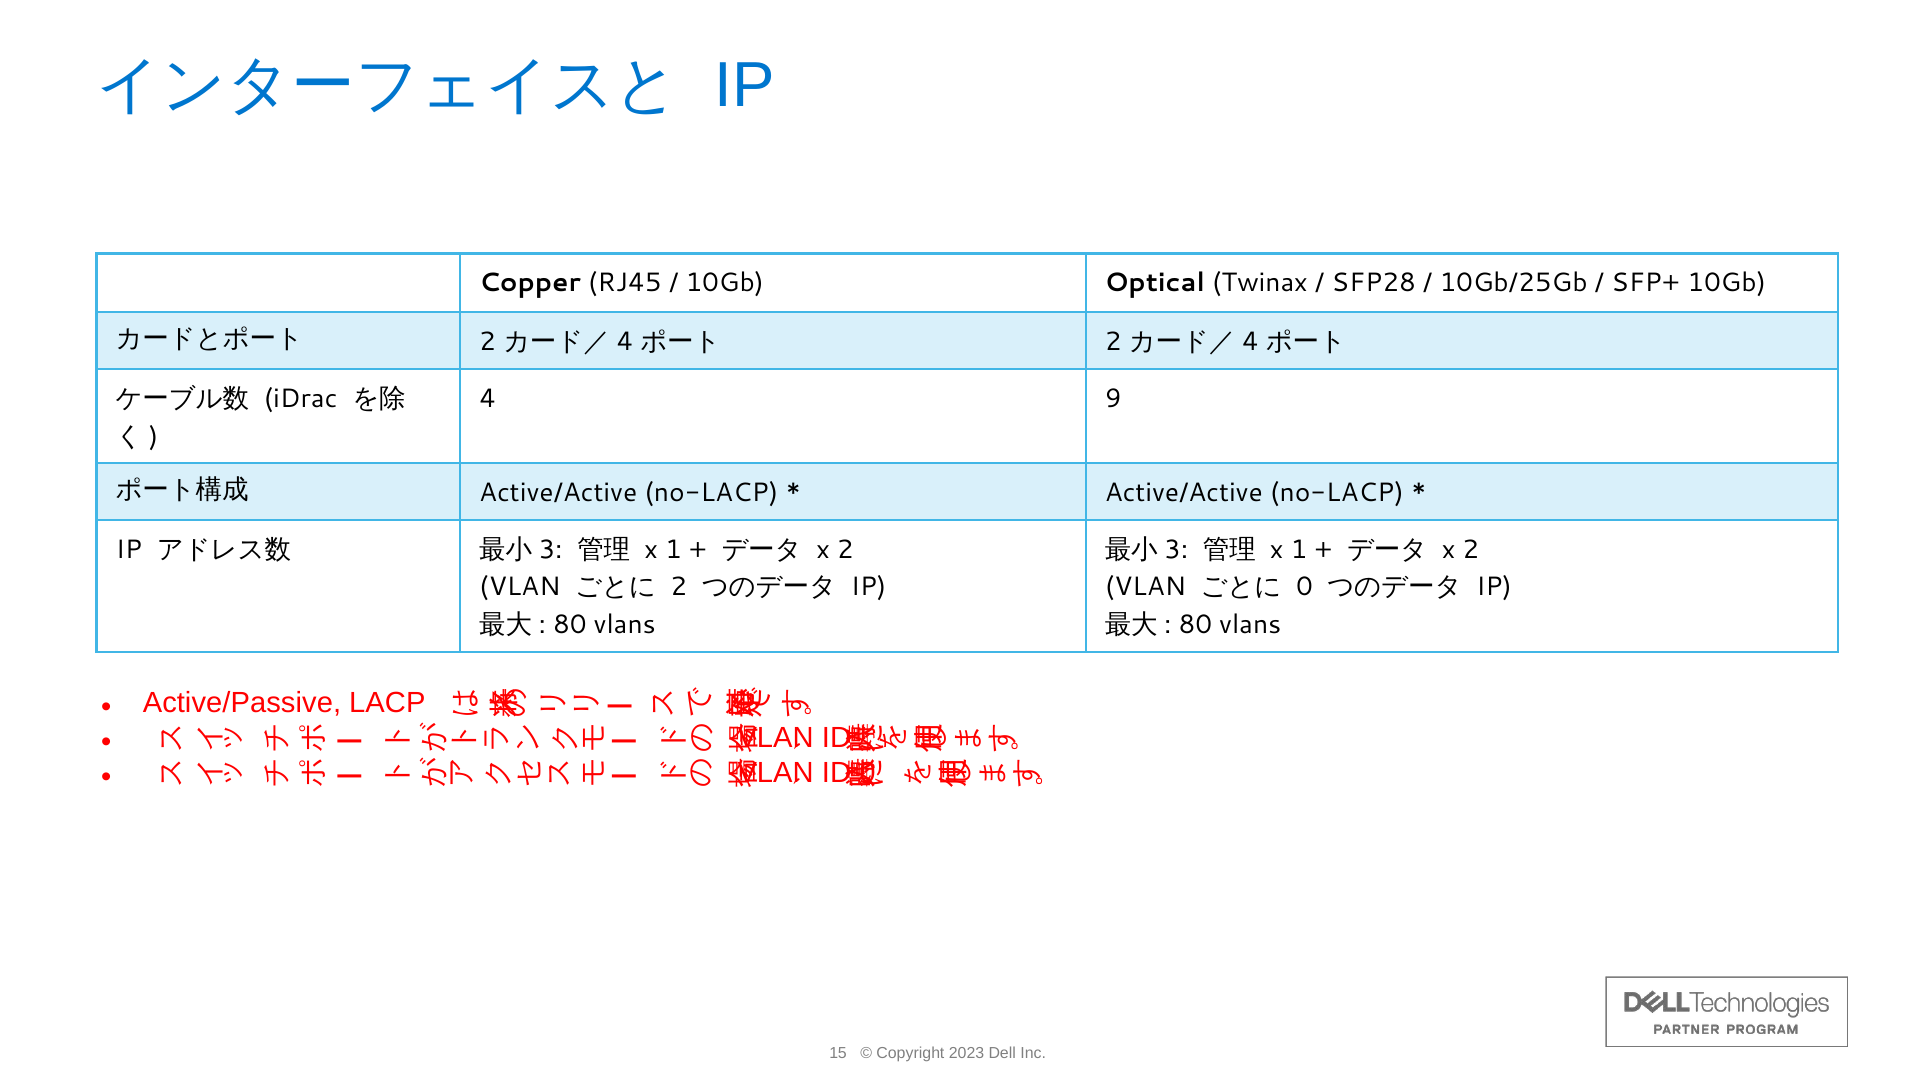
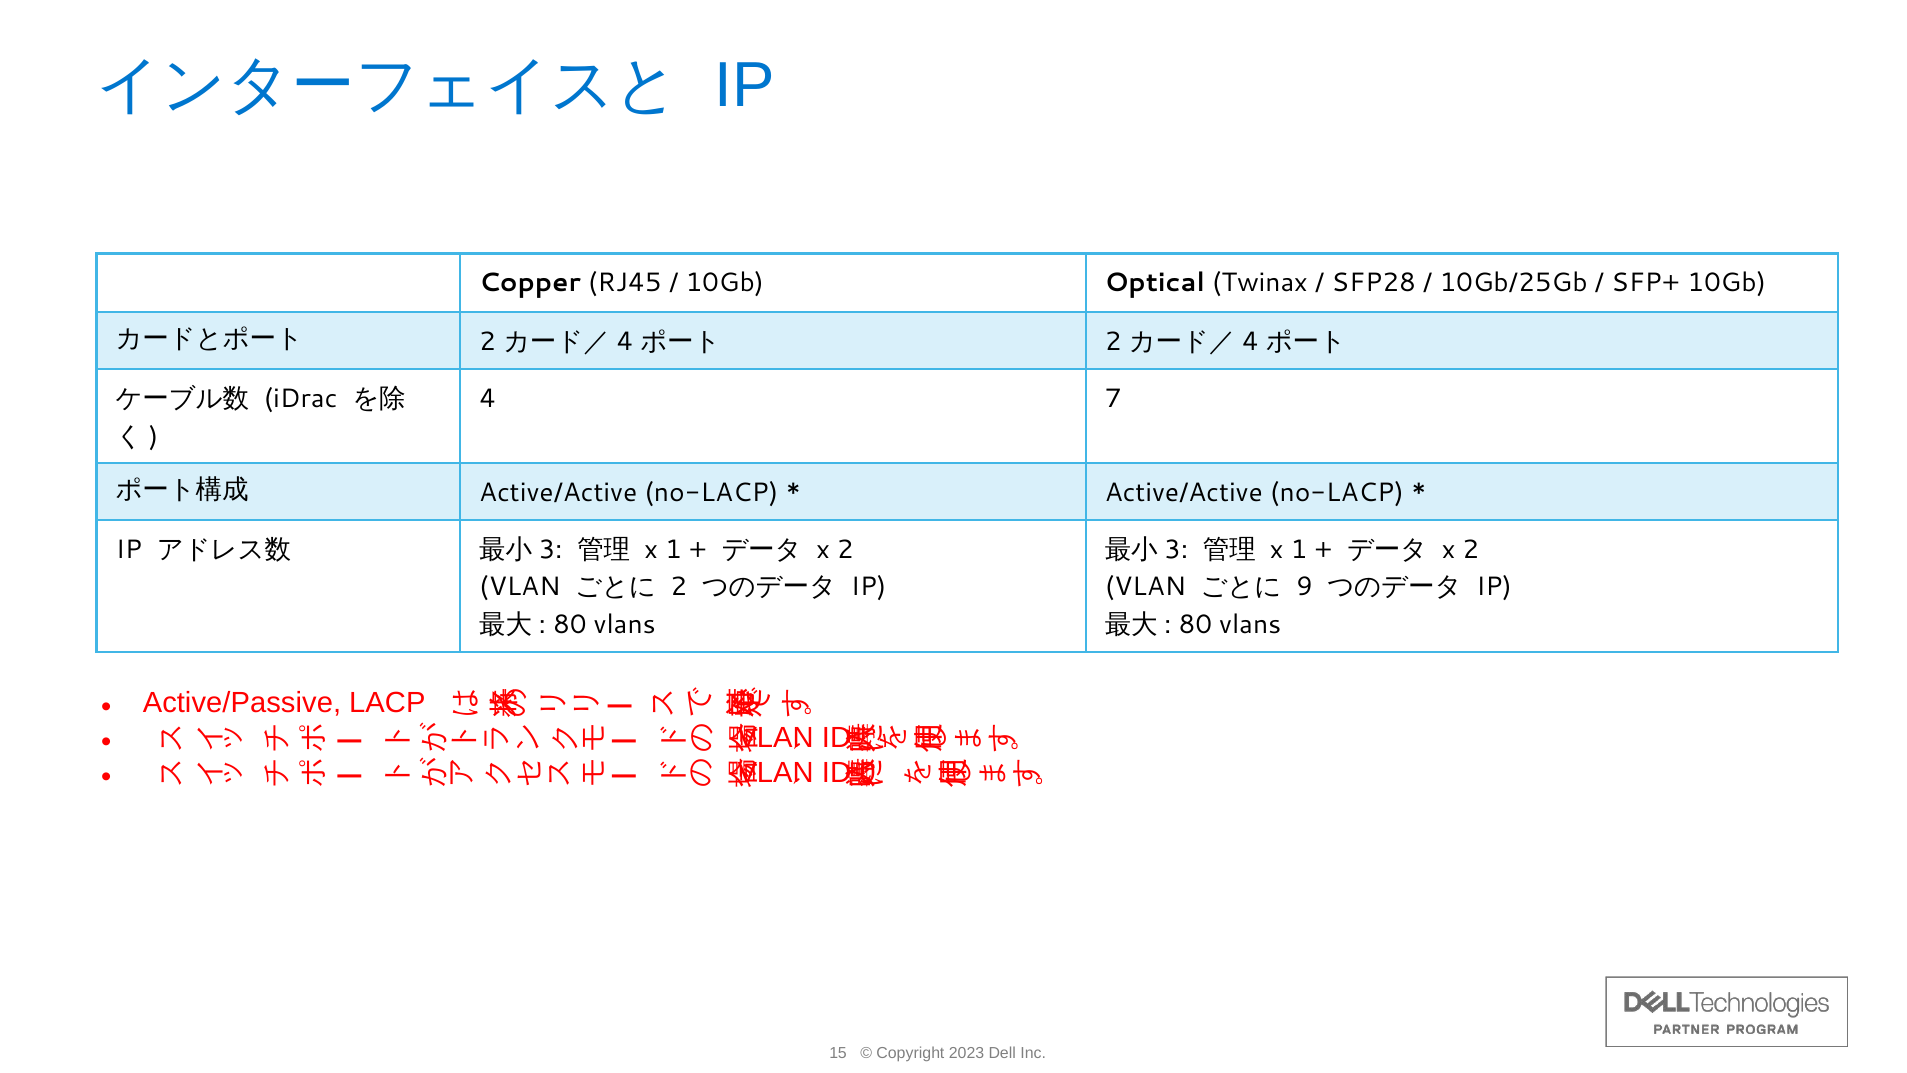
9: 9 -> 7
0 at (1304, 587): 0 -> 9
